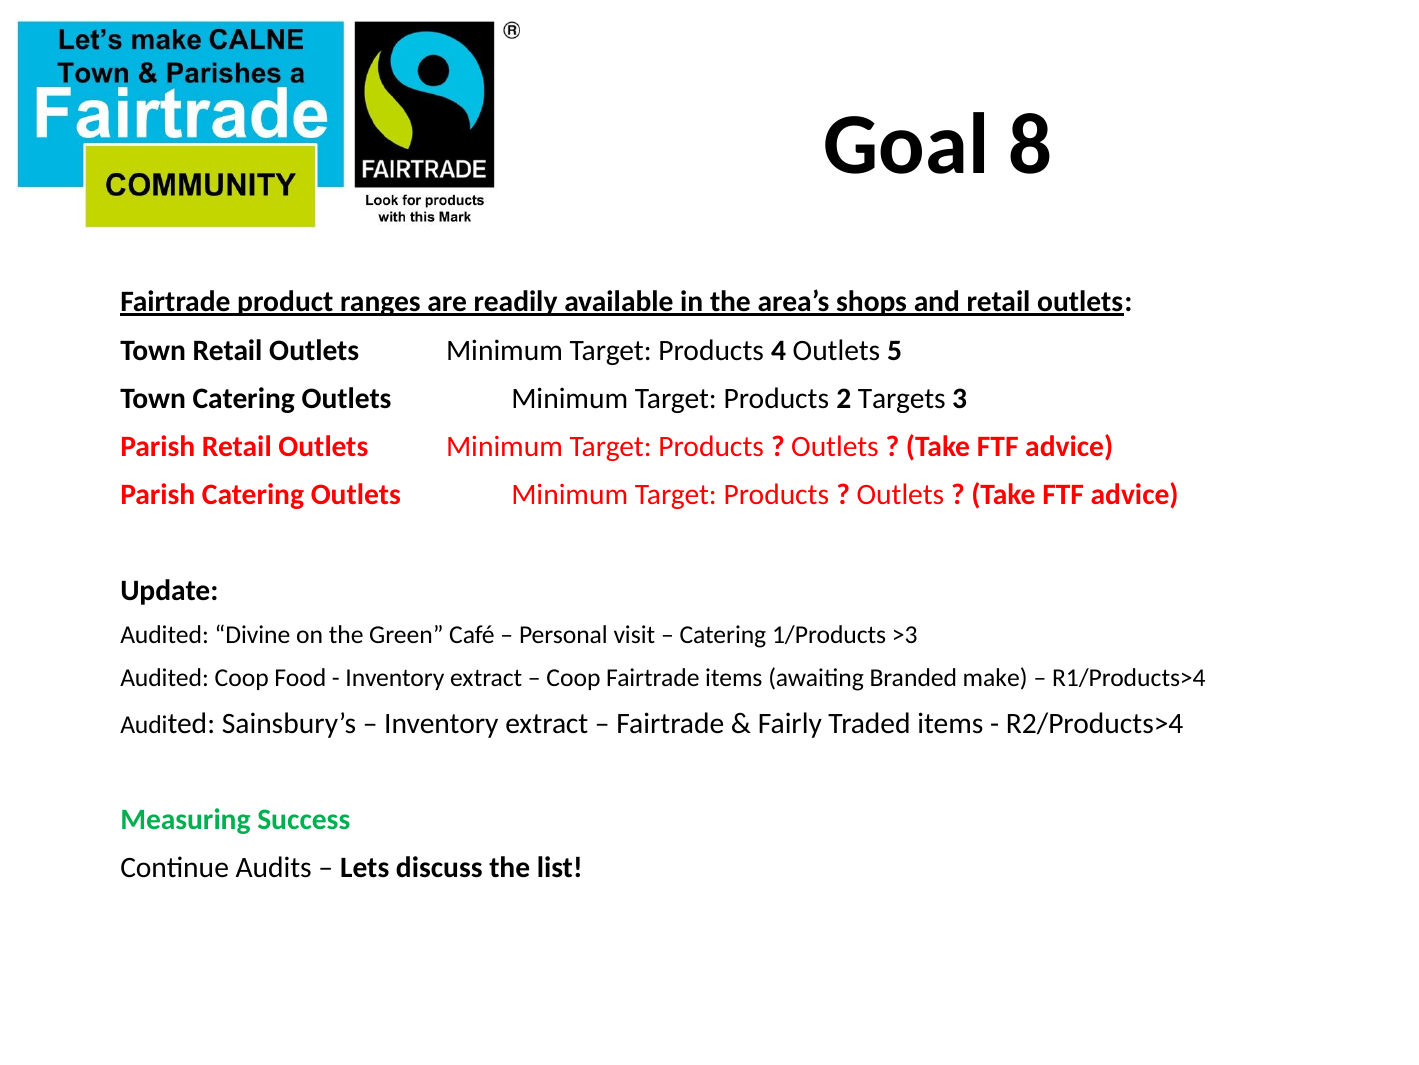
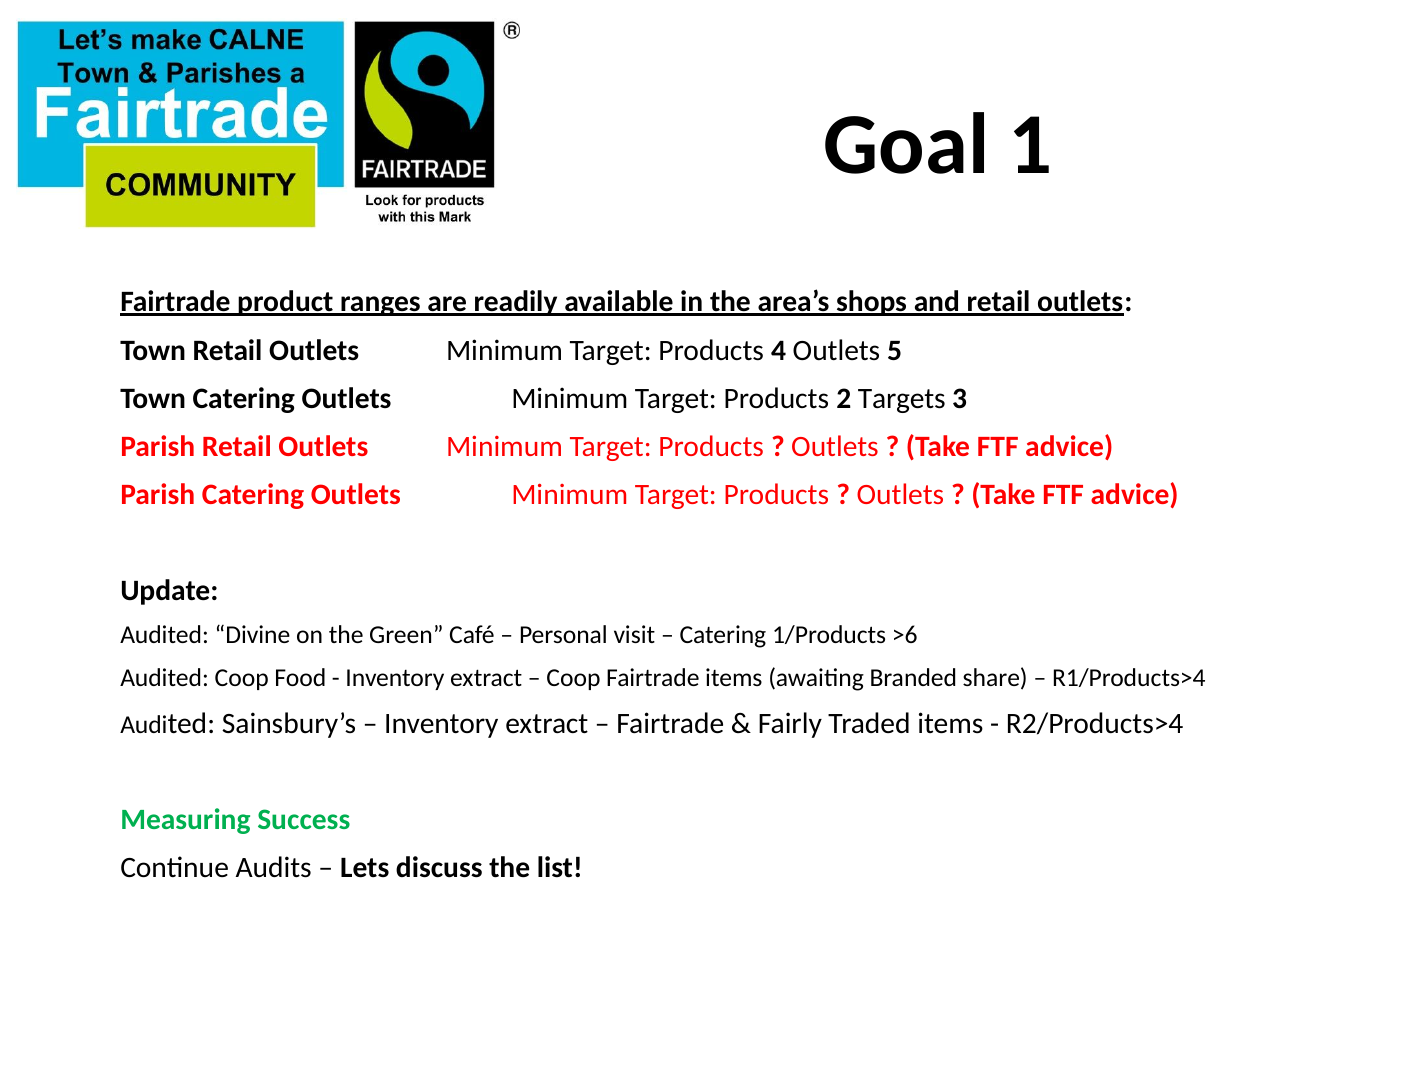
8: 8 -> 1
>3: >3 -> >6
make: make -> share
